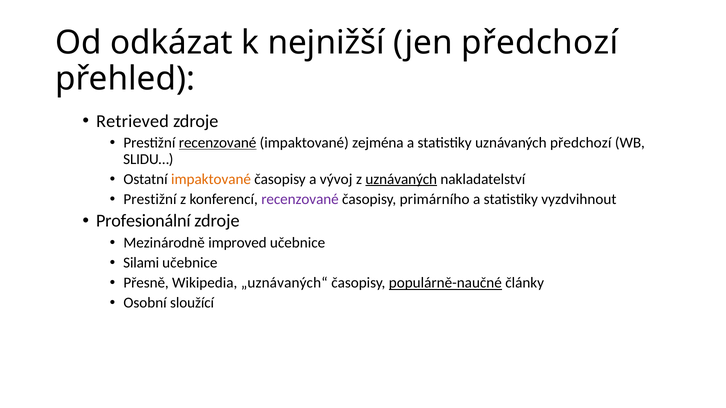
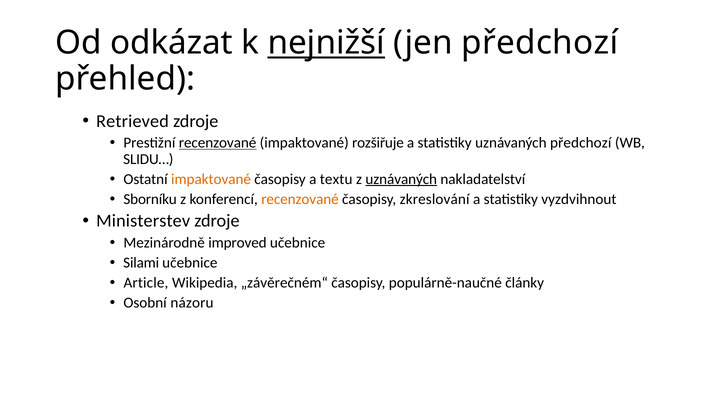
nejnižší underline: none -> present
zejména: zejména -> rozšiřuje
vývoj: vývoj -> textu
Prestižní at (150, 199): Prestižní -> Sborníku
recenzované at (300, 199) colour: purple -> orange
primárního: primárního -> zkreslování
Profesionální: Profesionální -> Ministerstev
Přesně: Přesně -> Article
„uznávaných“: „uznávaných“ -> „závěrečném“
populárně-naučné underline: present -> none
sloužící: sloužící -> názoru
